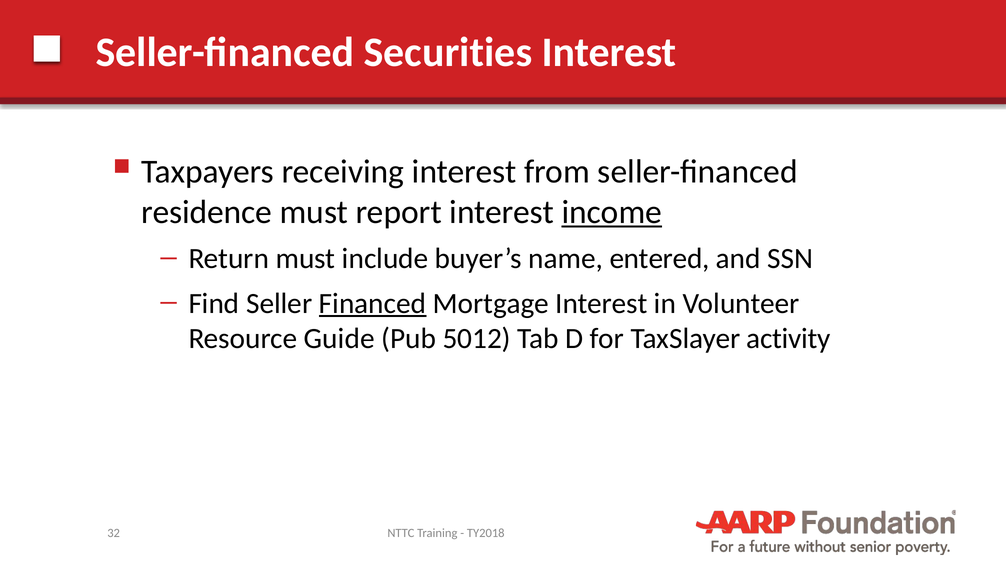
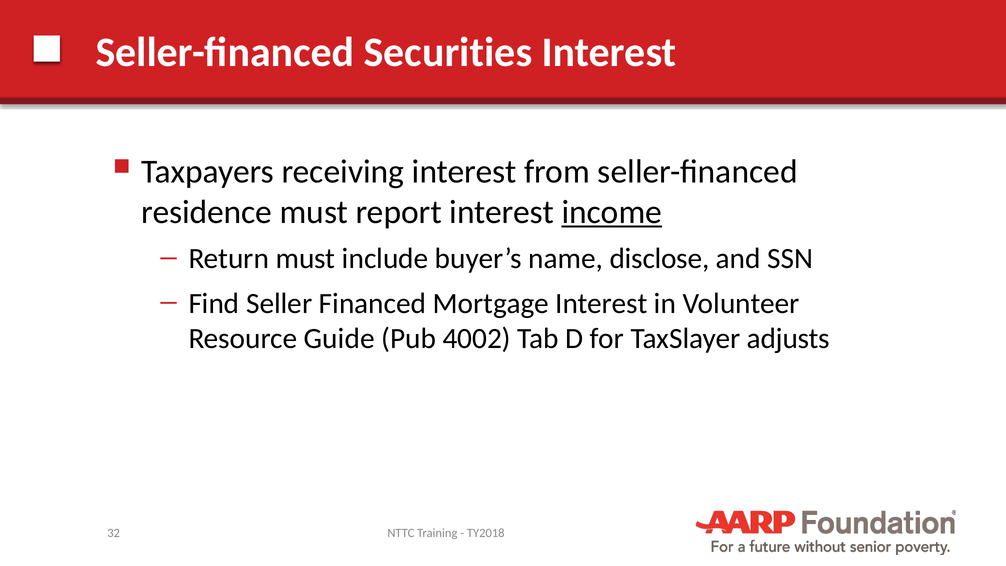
entered: entered -> disclose
Financed underline: present -> none
5012: 5012 -> 4002
activity: activity -> adjusts
